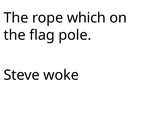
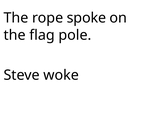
which: which -> spoke
